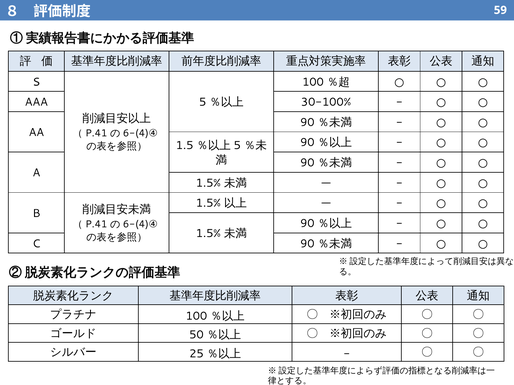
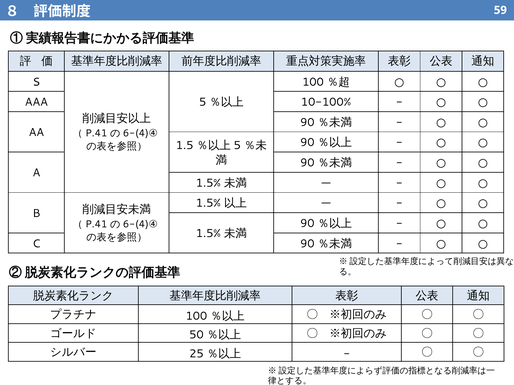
30-100%: 30-100% -> 10-100%
